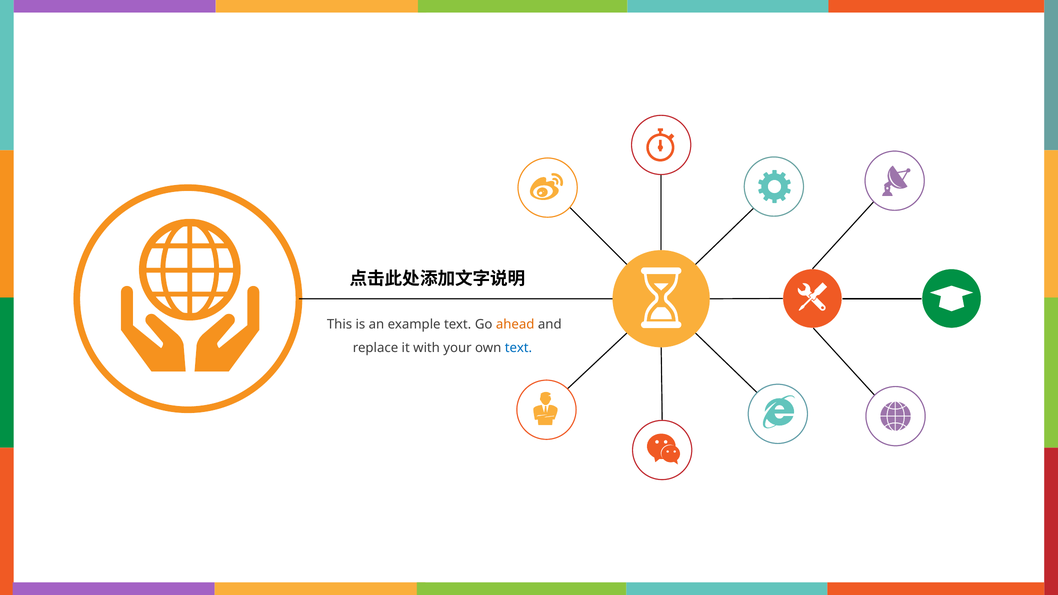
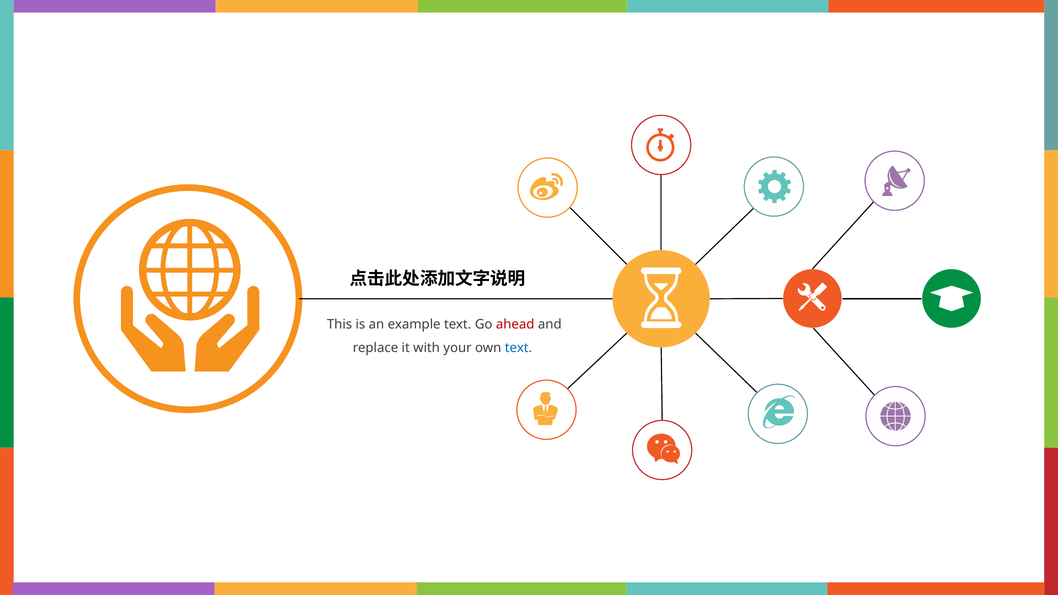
ahead colour: orange -> red
